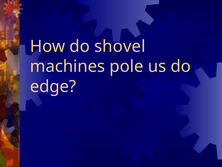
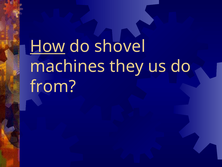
How underline: none -> present
pole: pole -> they
edge: edge -> from
